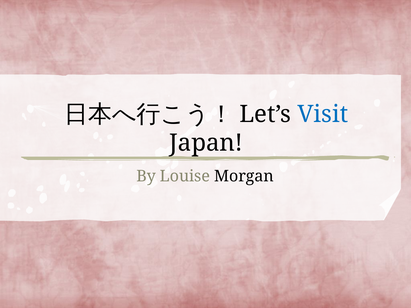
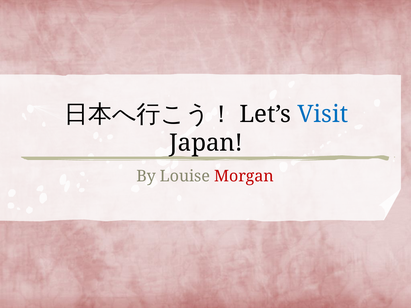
Morgan colour: black -> red
